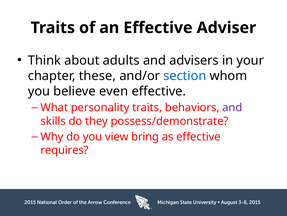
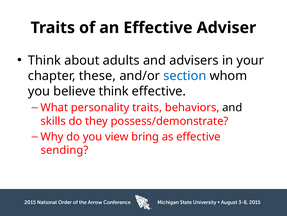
believe even: even -> think
and at (232, 107) colour: purple -> black
requires: requires -> sending
